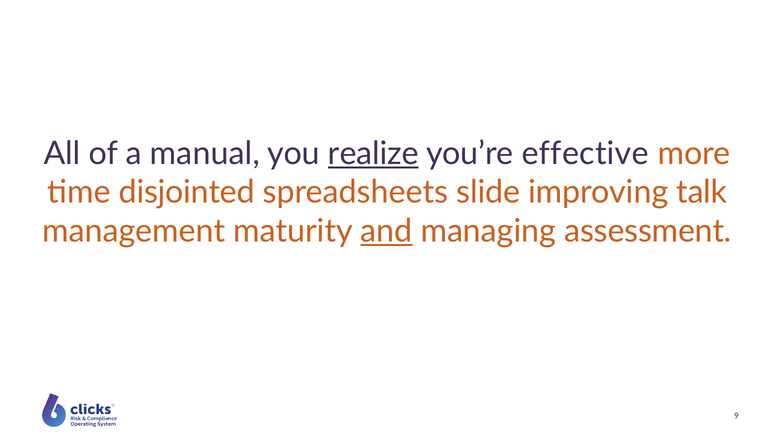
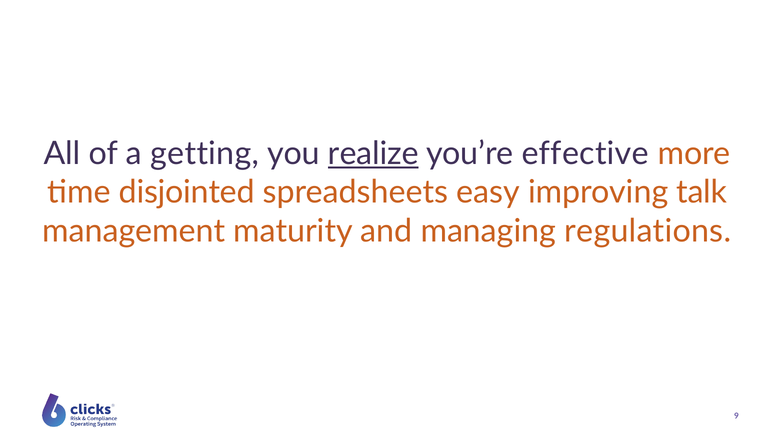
manual: manual -> getting
slide: slide -> easy
and underline: present -> none
assessment: assessment -> regulations
